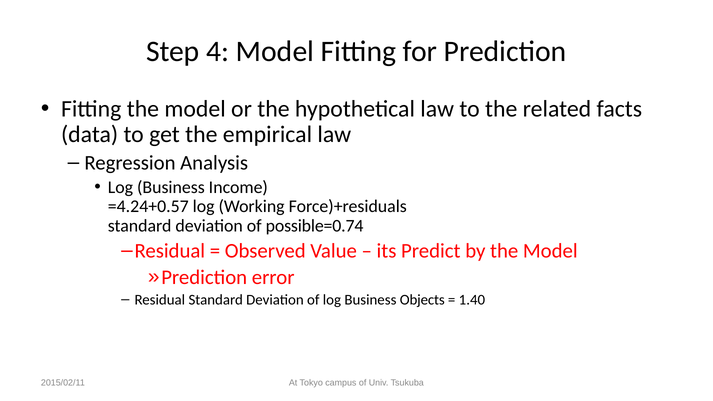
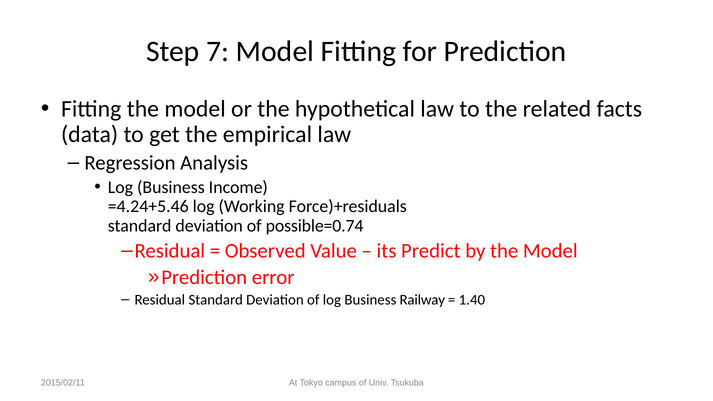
4: 4 -> 7
=4.24+0.57: =4.24+0.57 -> =4.24+5.46
Objects: Objects -> Railway
